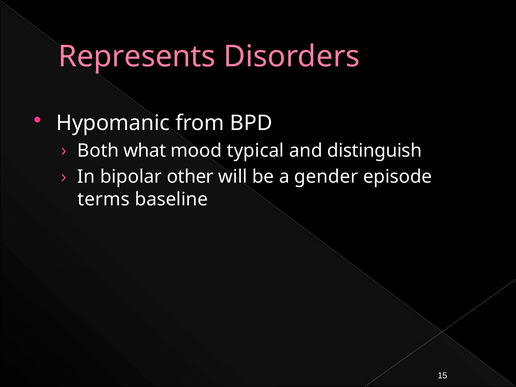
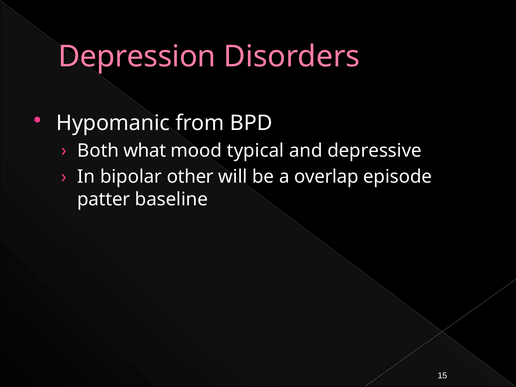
Represents: Represents -> Depression
distinguish: distinguish -> depressive
gender: gender -> overlap
terms: terms -> patter
